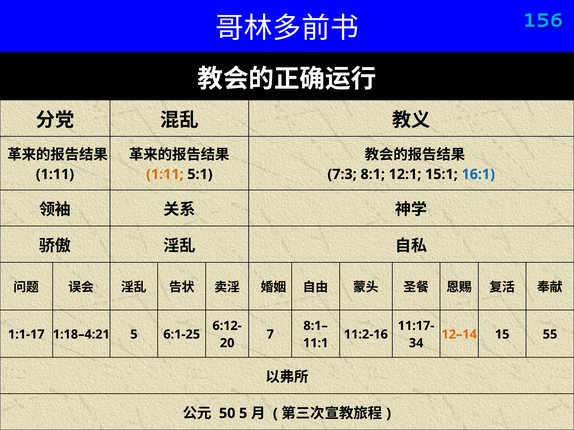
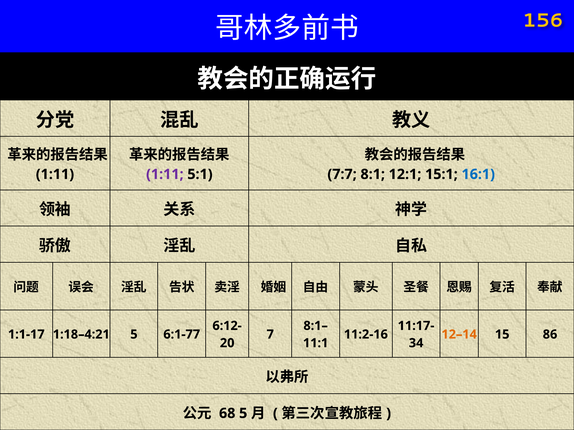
156 colour: light blue -> yellow
1:11 at (165, 174) colour: orange -> purple
7:3: 7:3 -> 7:7
6:1-25: 6:1-25 -> 6:1-77
55: 55 -> 86
50: 50 -> 68
